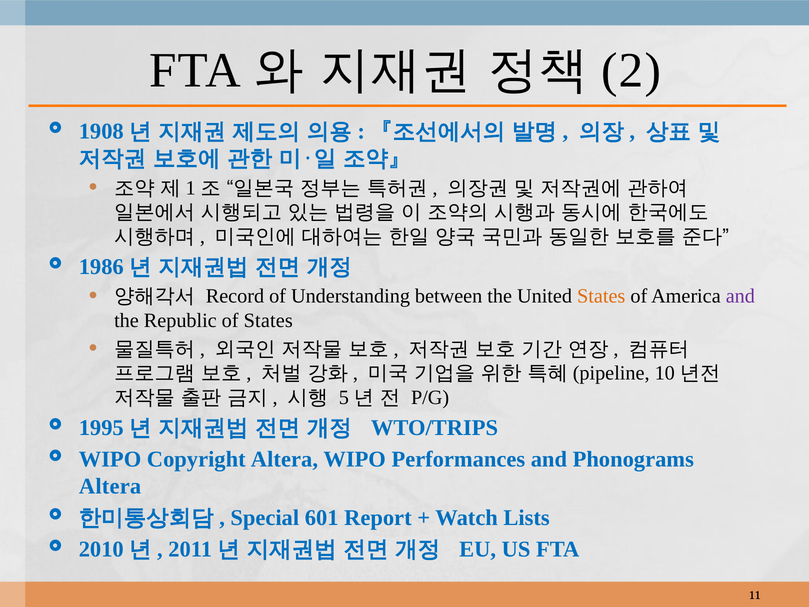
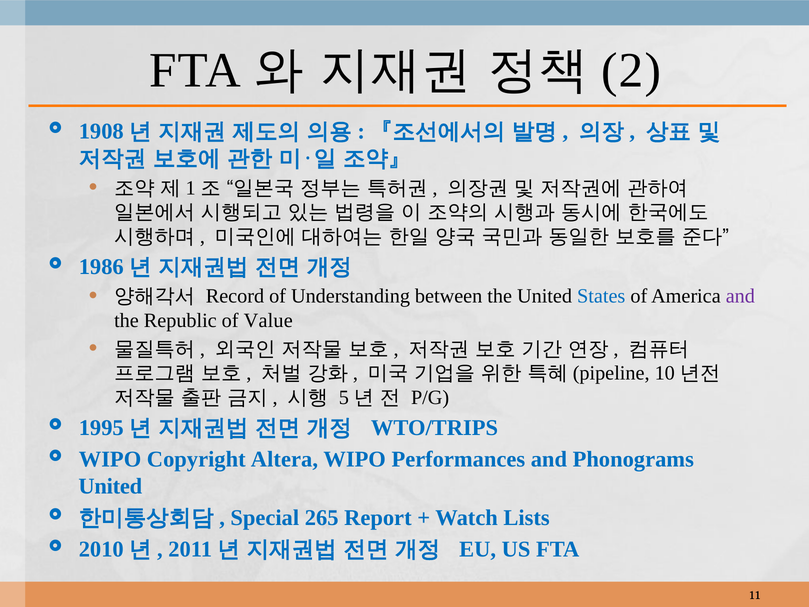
States at (601, 296) colour: orange -> blue
of States: States -> Value
Altera at (110, 486): Altera -> United
601: 601 -> 265
